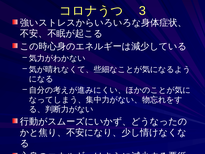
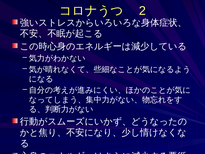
3: 3 -> 2
